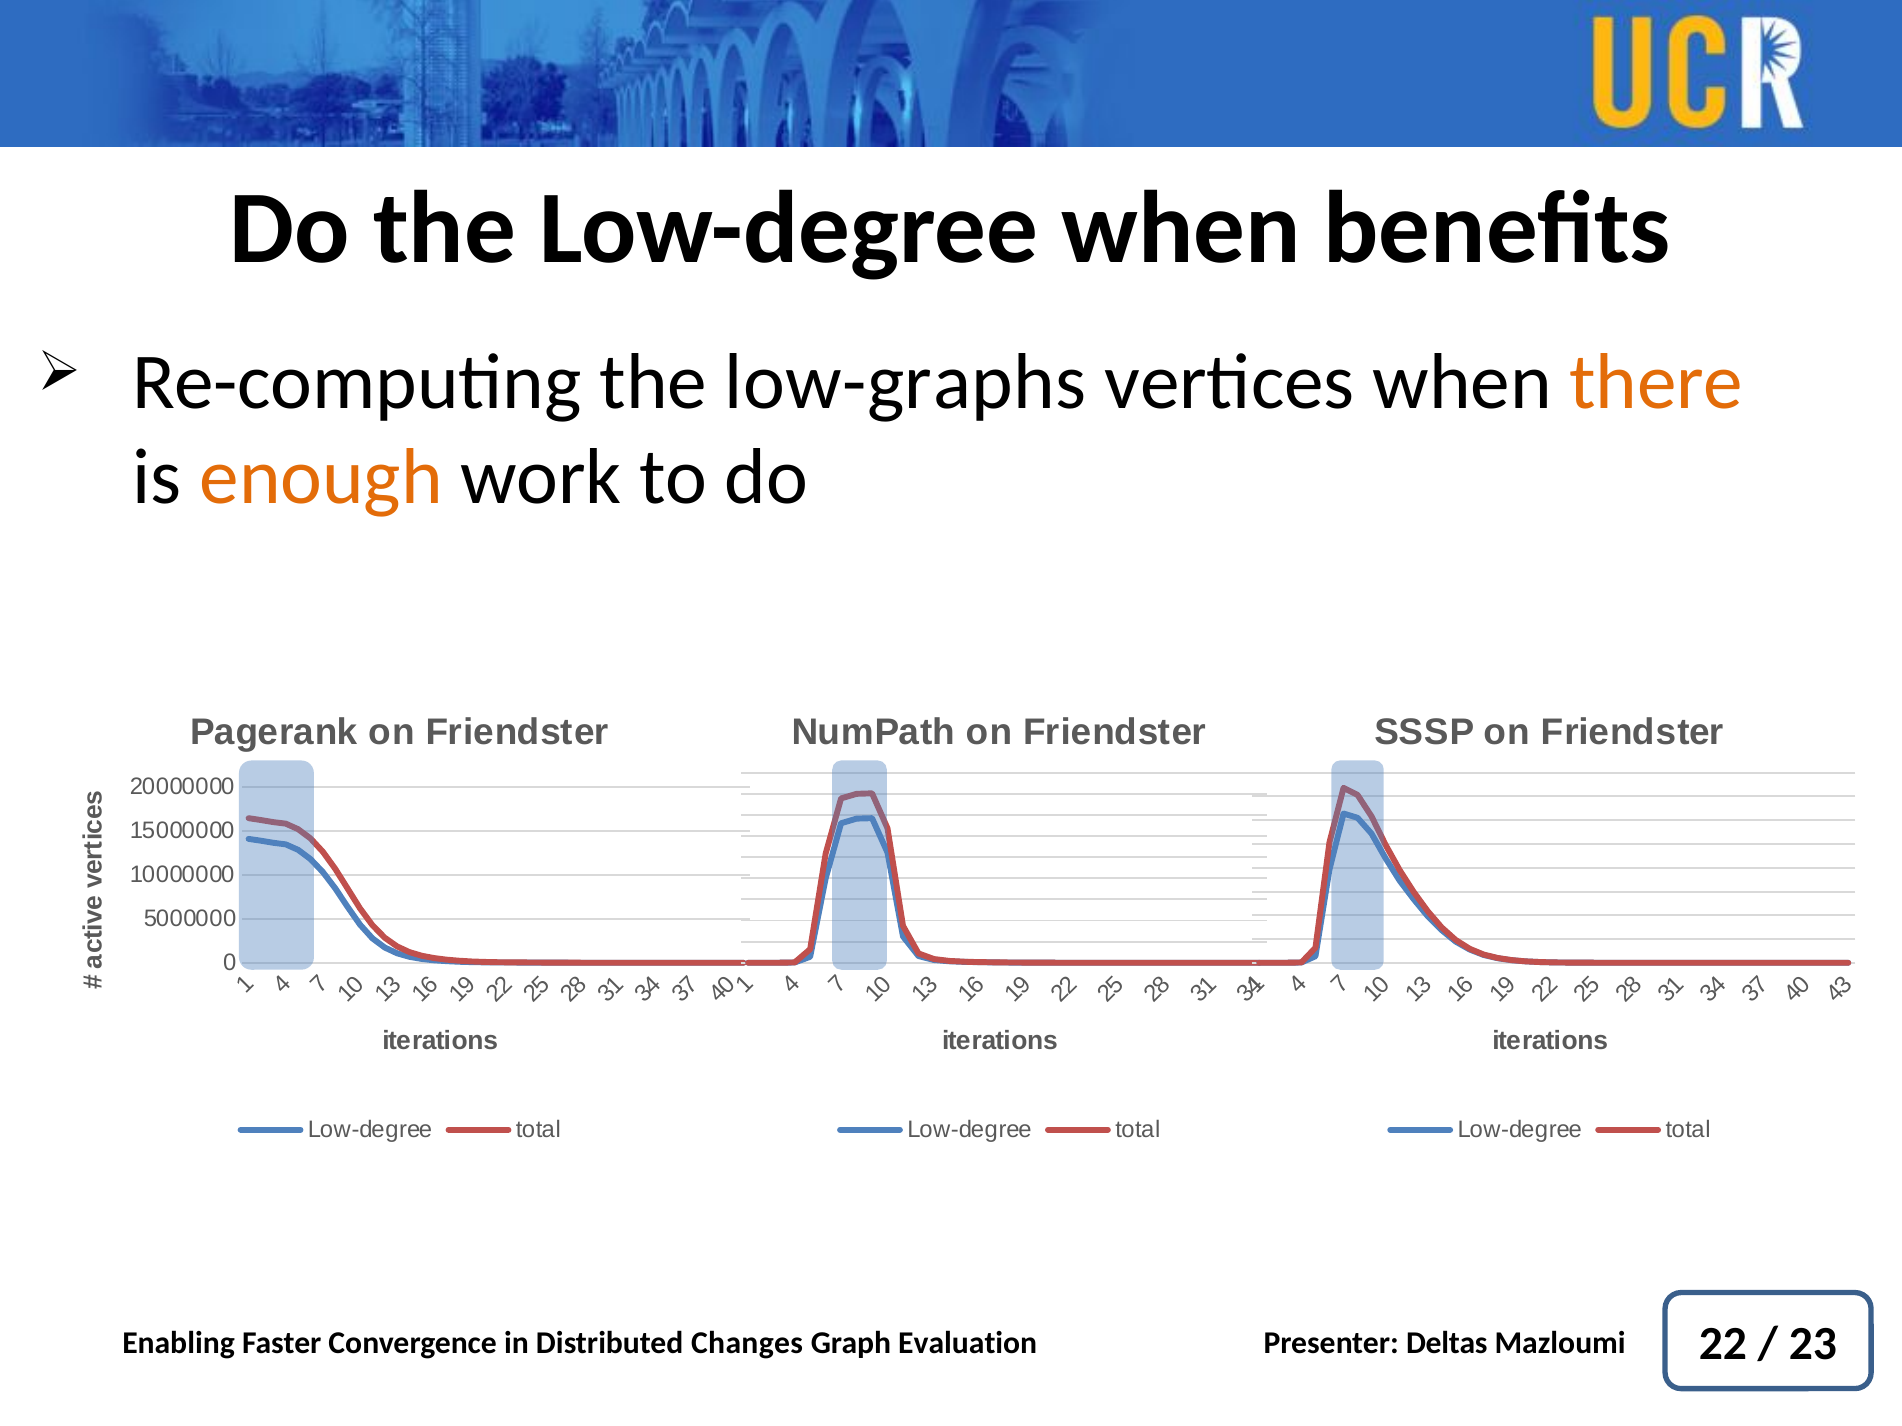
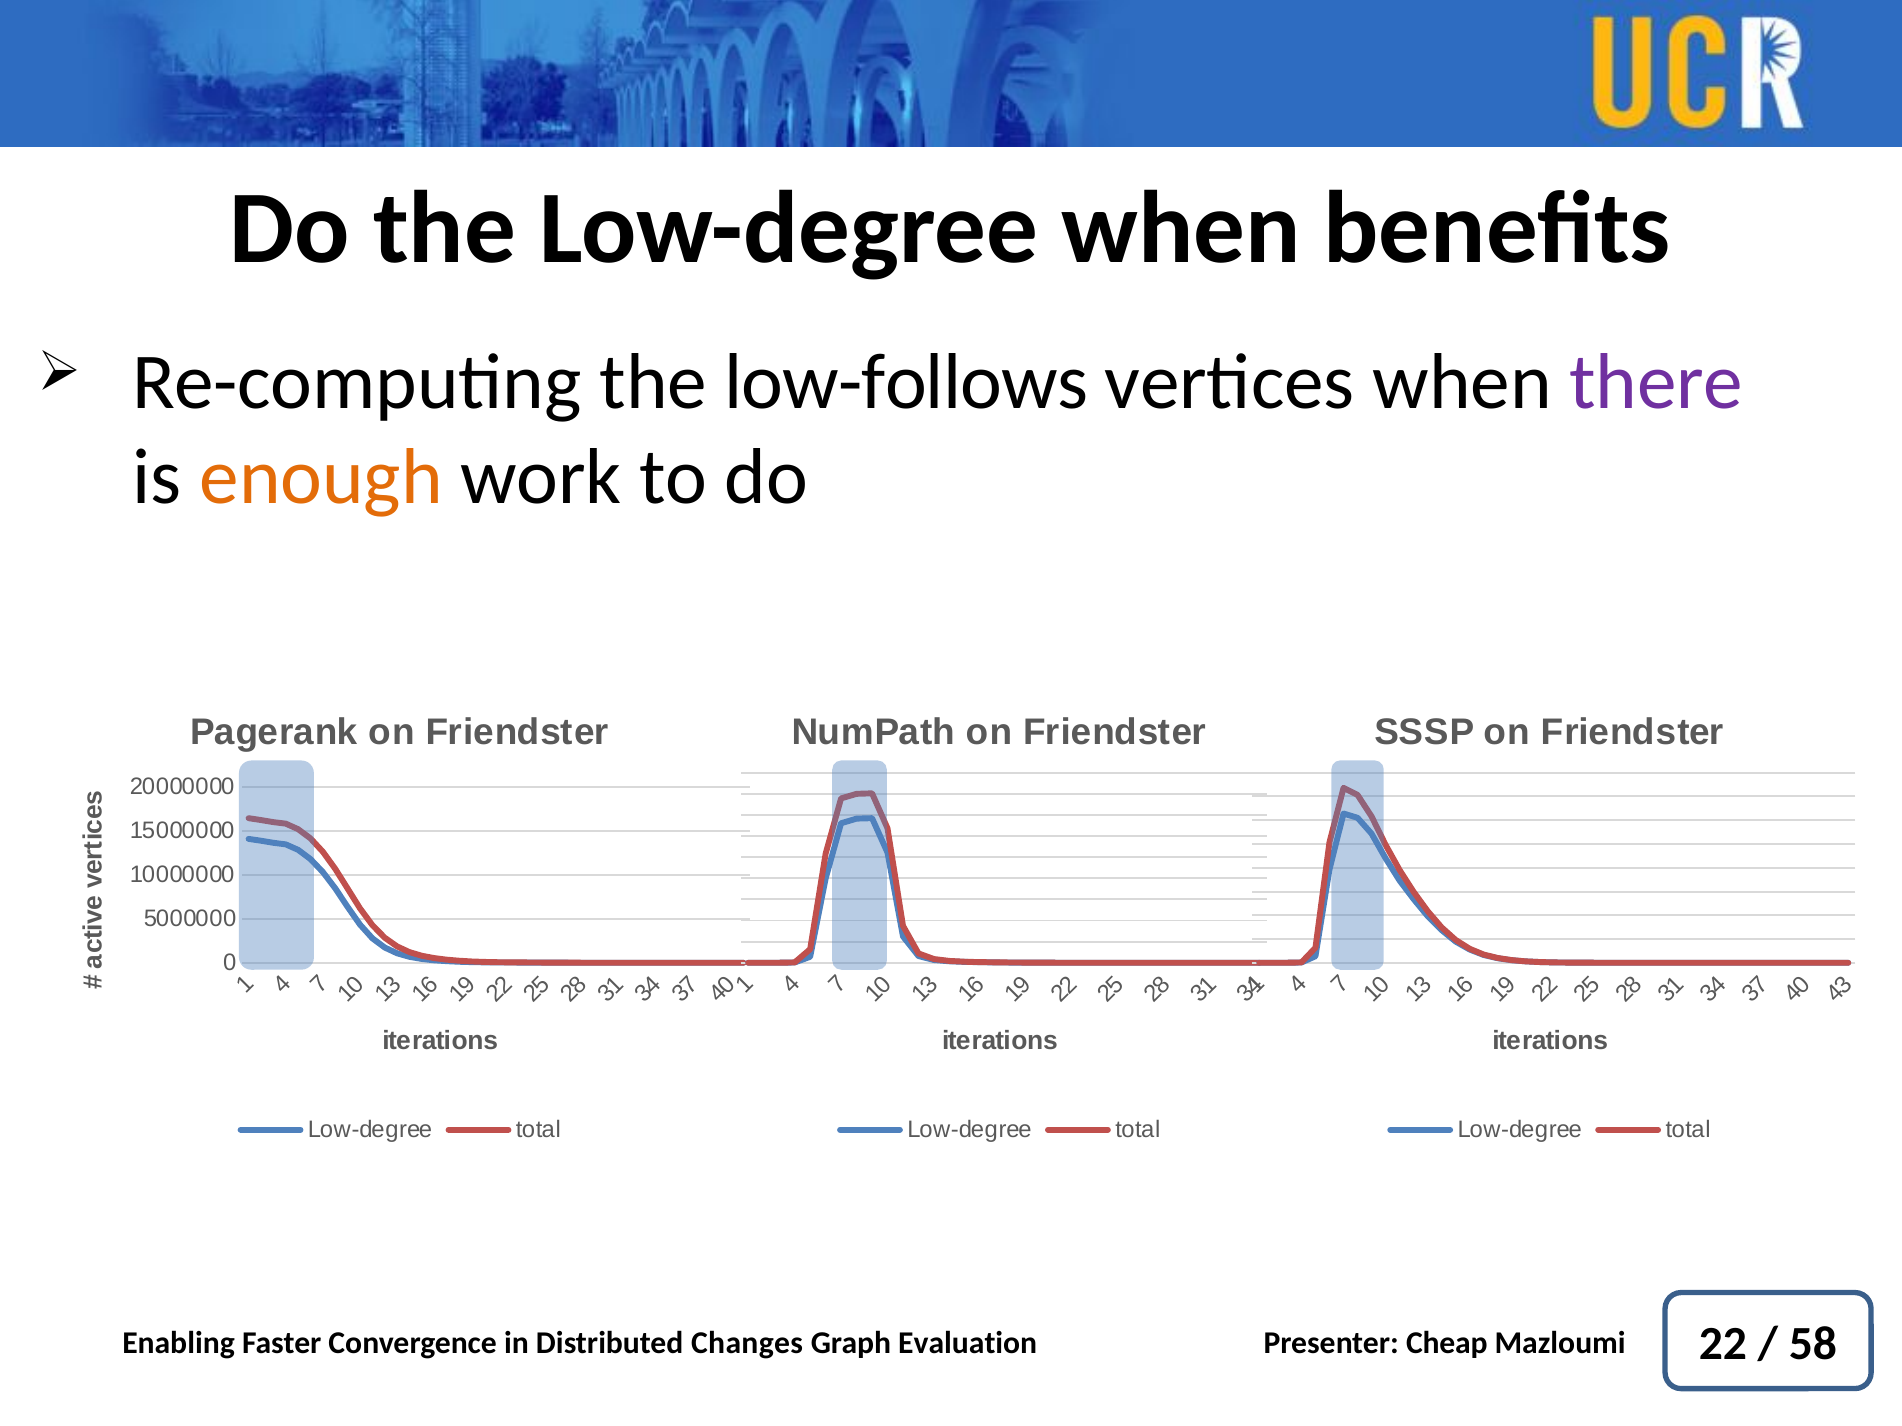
low-graphs: low-graphs -> low-follows
there colour: orange -> purple
23: 23 -> 58
Deltas: Deltas -> Cheap
